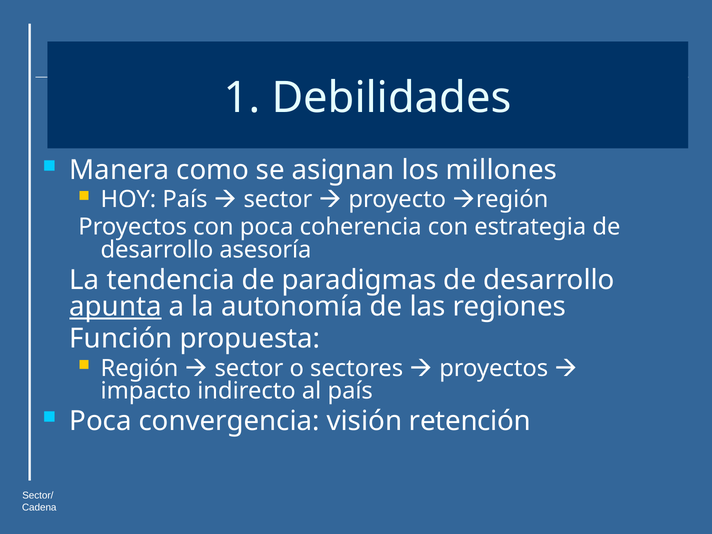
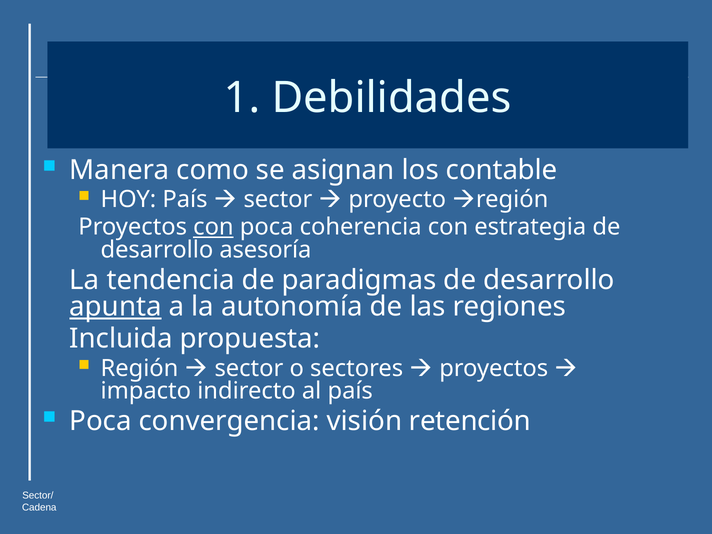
millones: millones -> contable
con at (213, 227) underline: none -> present
Función: Función -> Incluida
